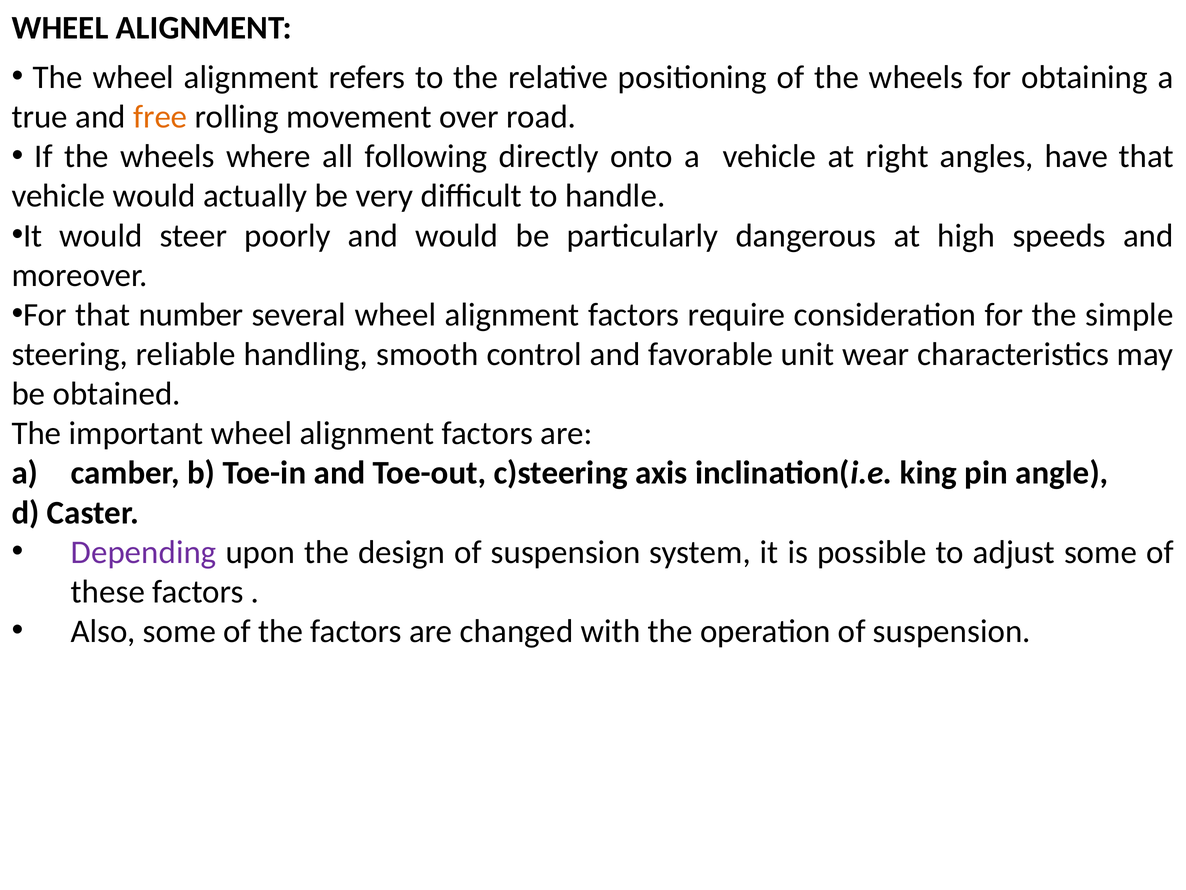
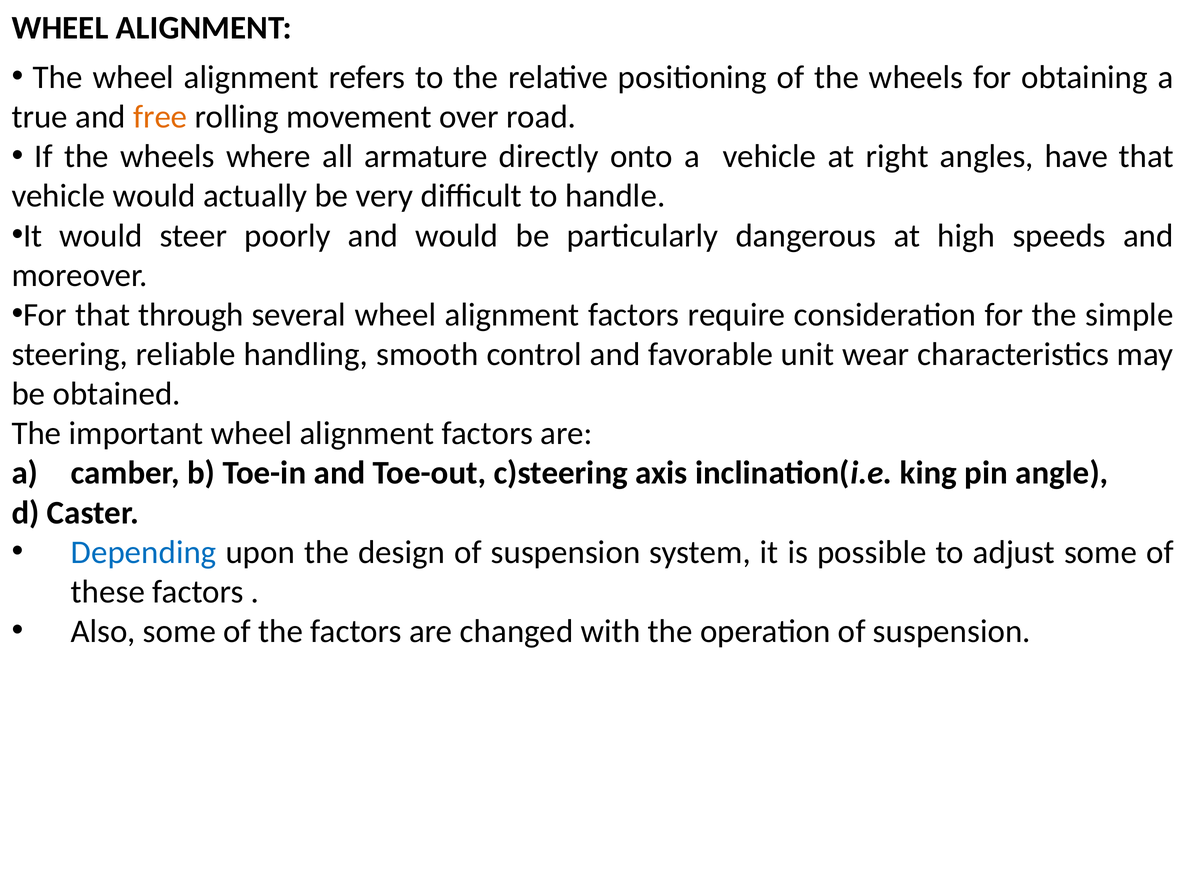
following: following -> armature
number: number -> through
Depending colour: purple -> blue
